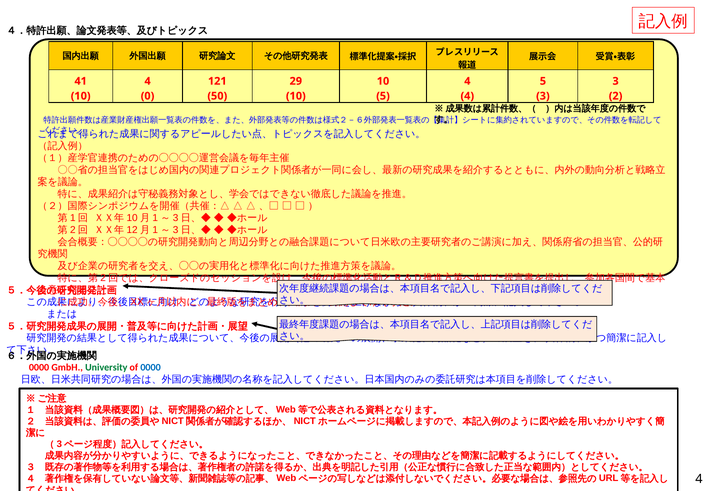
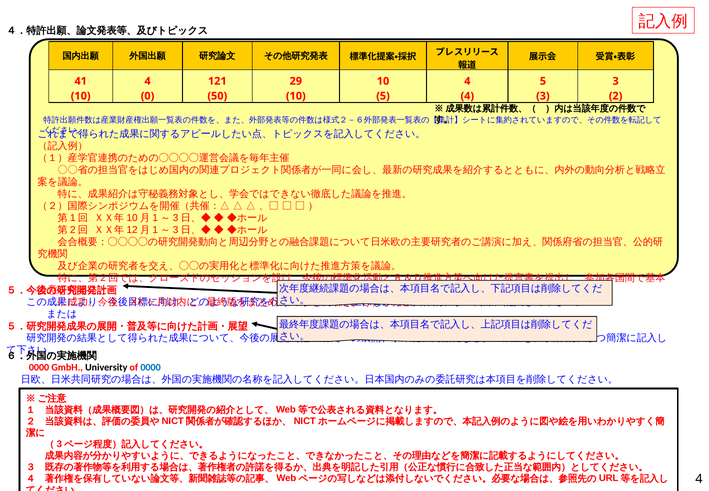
University colour: green -> black
